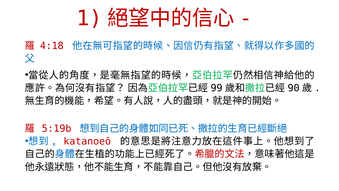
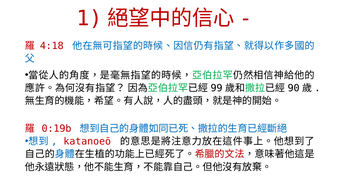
5:19b: 5:19b -> 0:19b
